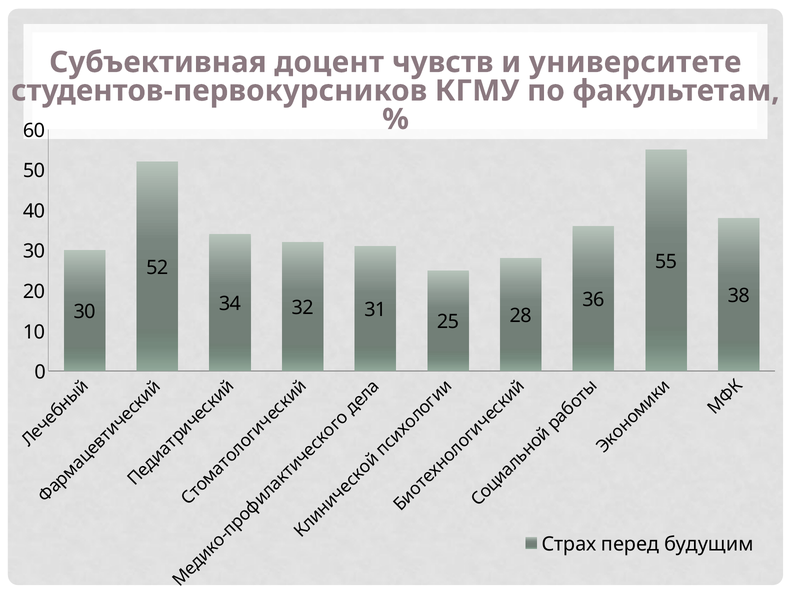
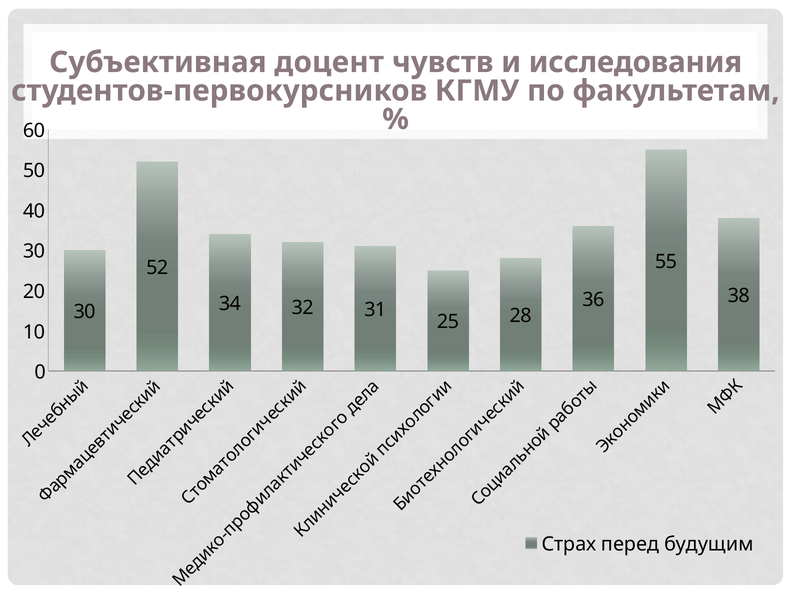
университете: университете -> исследования
